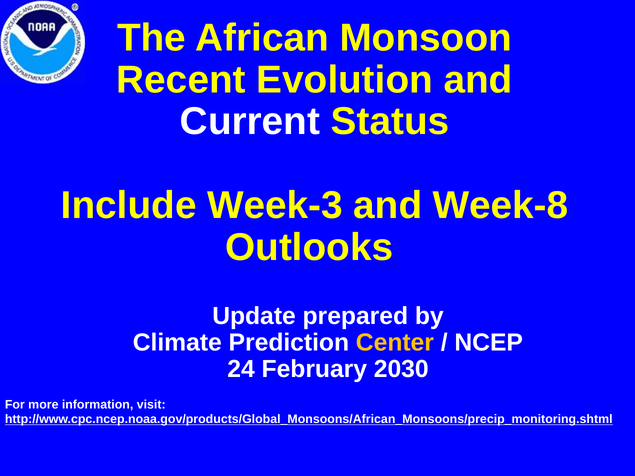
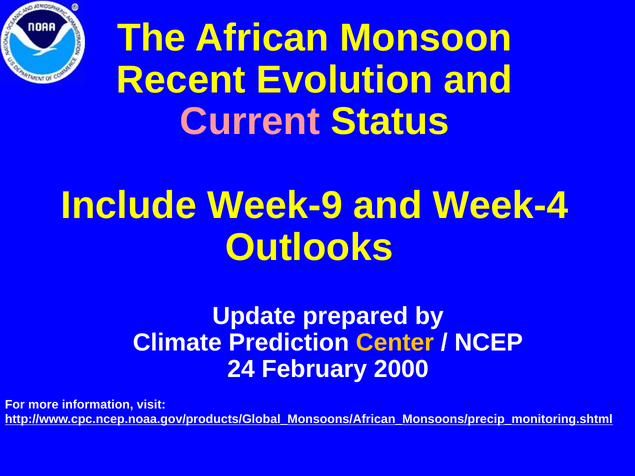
Current colour: white -> pink
Week-3: Week-3 -> Week-9
Week-8: Week-8 -> Week-4
2030: 2030 -> 2000
